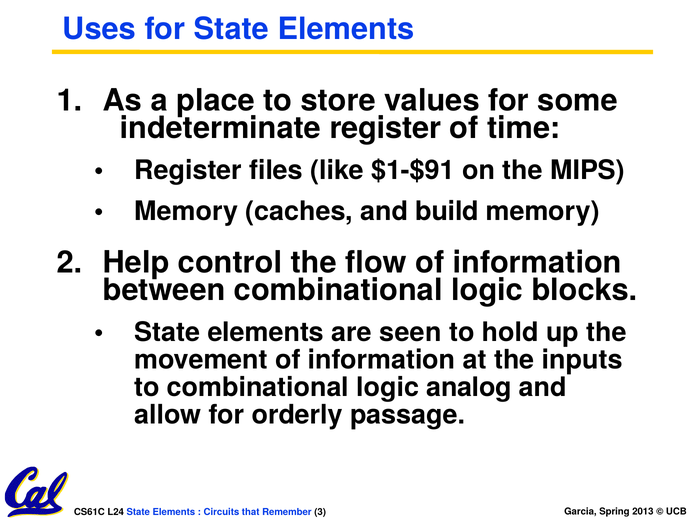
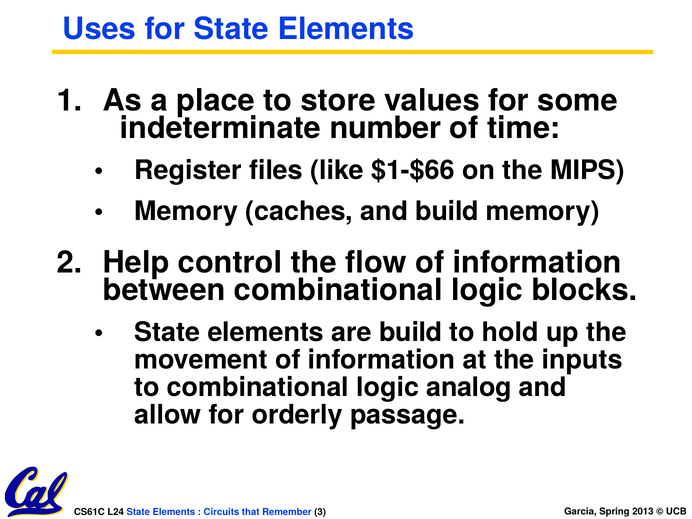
indeterminate register: register -> number
$1-$91: $1-$91 -> $1-$66
are seen: seen -> build
